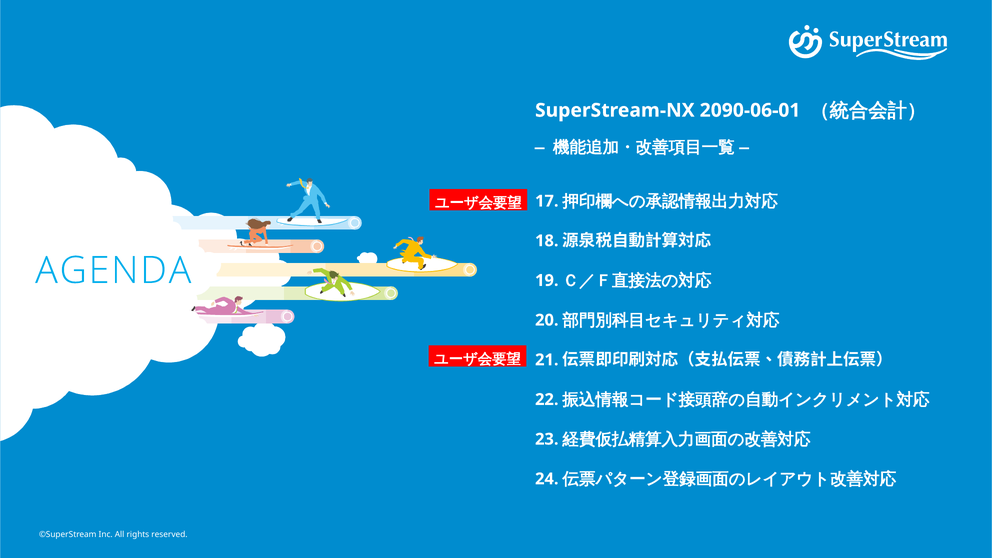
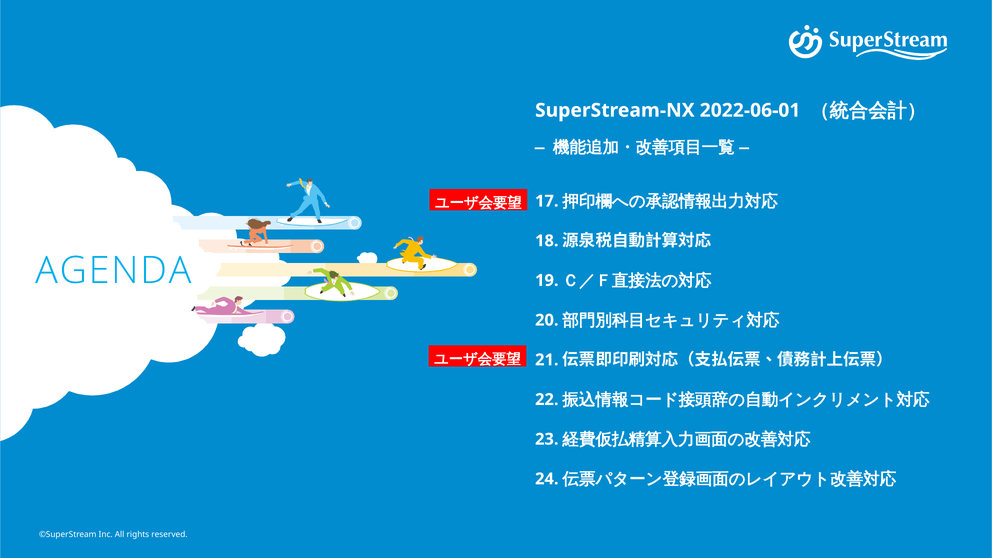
2090-06-01: 2090-06-01 -> 2022-06-01
